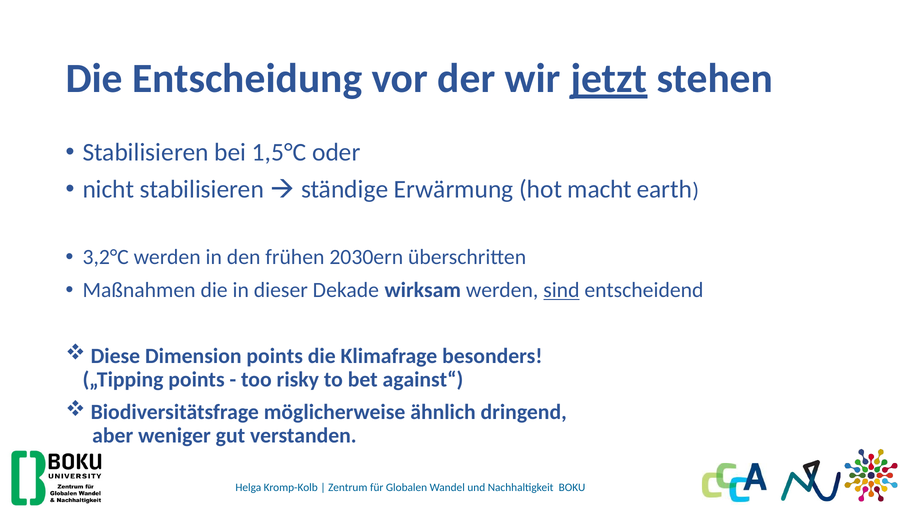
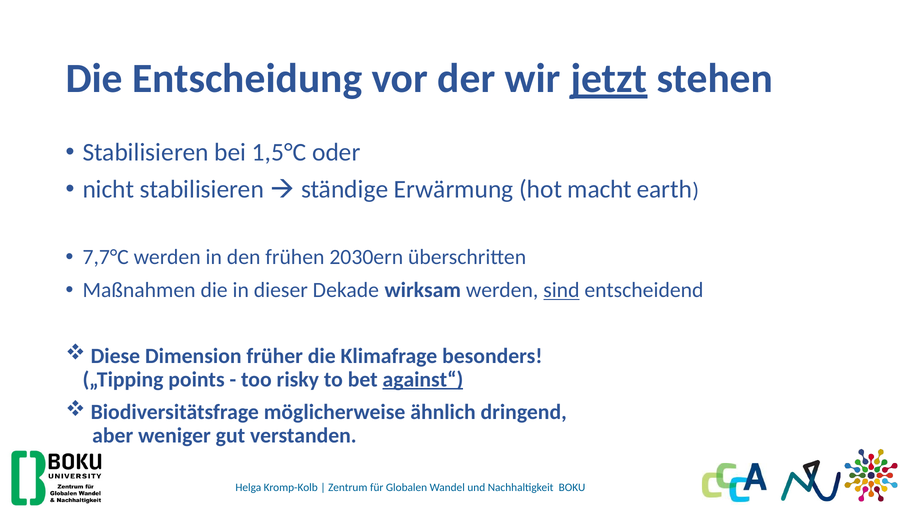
3,2°C: 3,2°C -> 7,7°C
Dimension points: points -> früher
against“ underline: none -> present
